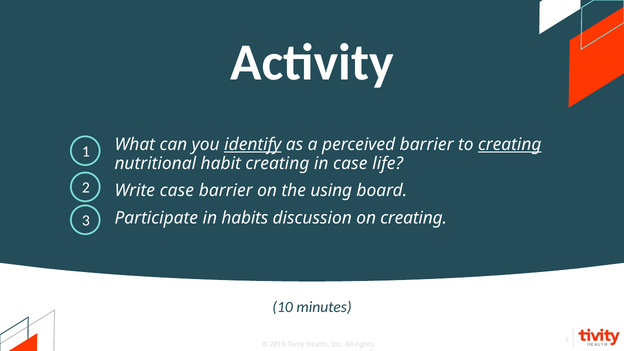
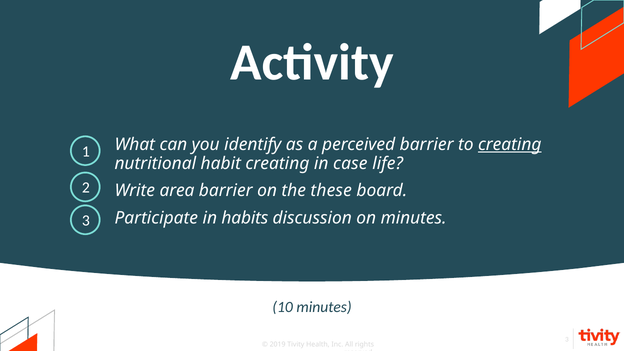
identify underline: present -> none
Write case: case -> area
using: using -> these
on creating: creating -> minutes
